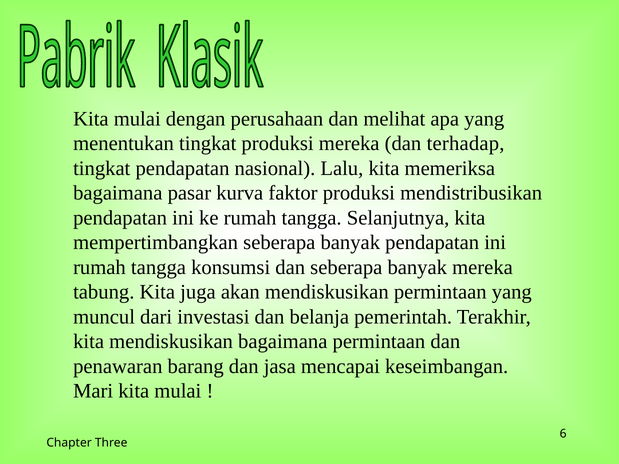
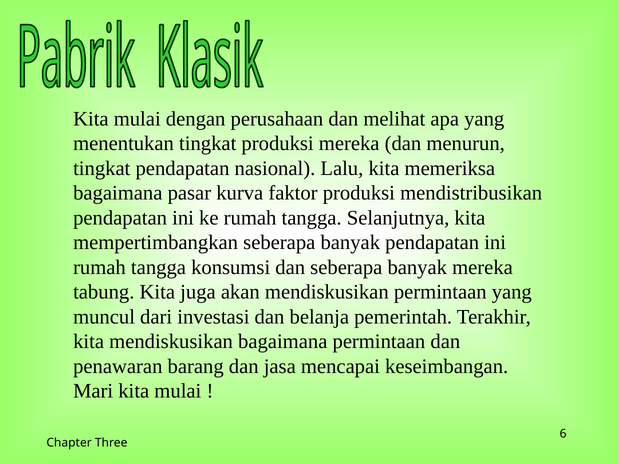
terhadap: terhadap -> menurun
